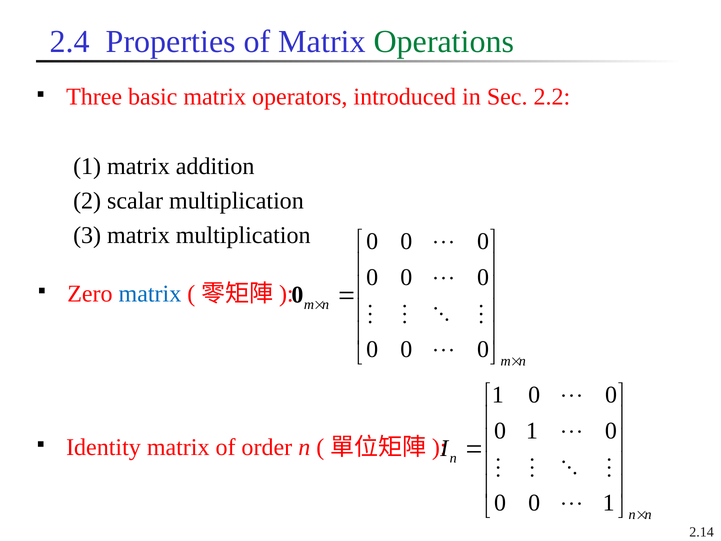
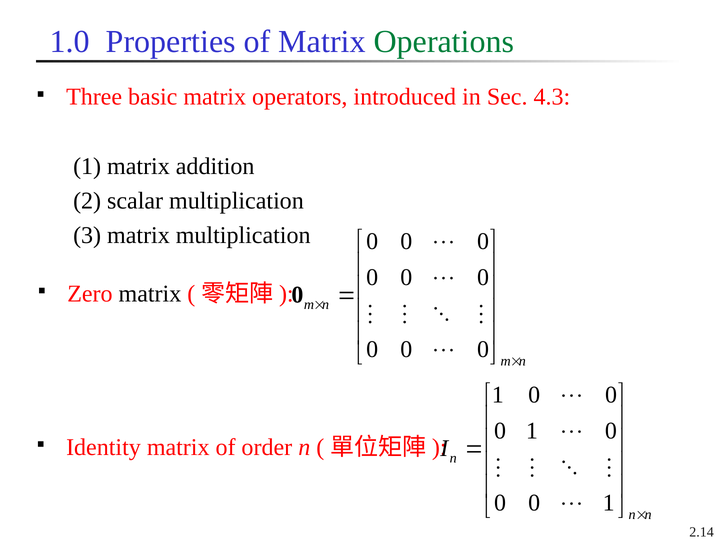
2.4: 2.4 -> 1.0
2.2: 2.2 -> 4.3
matrix at (150, 294) colour: blue -> black
